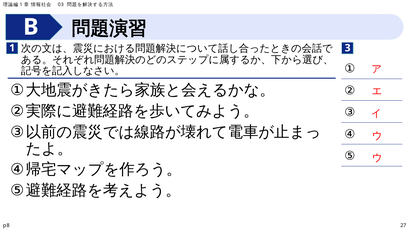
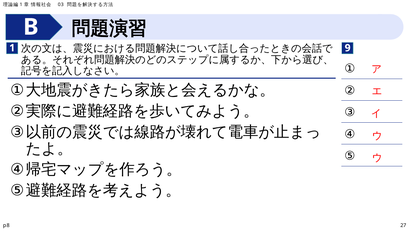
3: 3 -> 9
